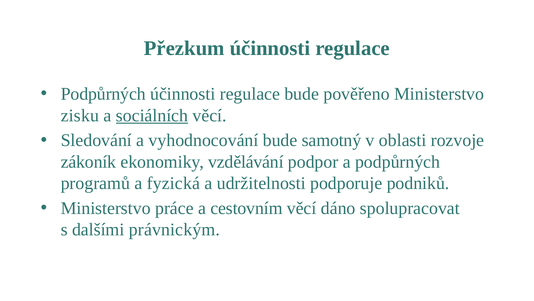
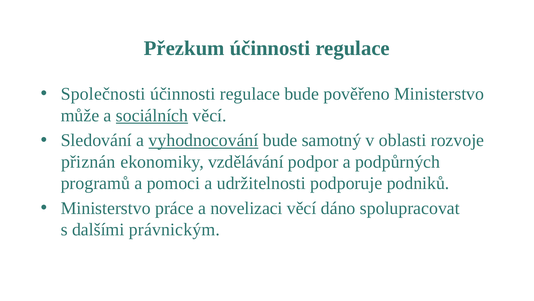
Podpůrných at (103, 94): Podpůrných -> Společnosti
zisku: zisku -> může
vyhodnocování underline: none -> present
zákoník: zákoník -> přiznán
fyzická: fyzická -> pomoci
cestovním: cestovním -> novelizaci
